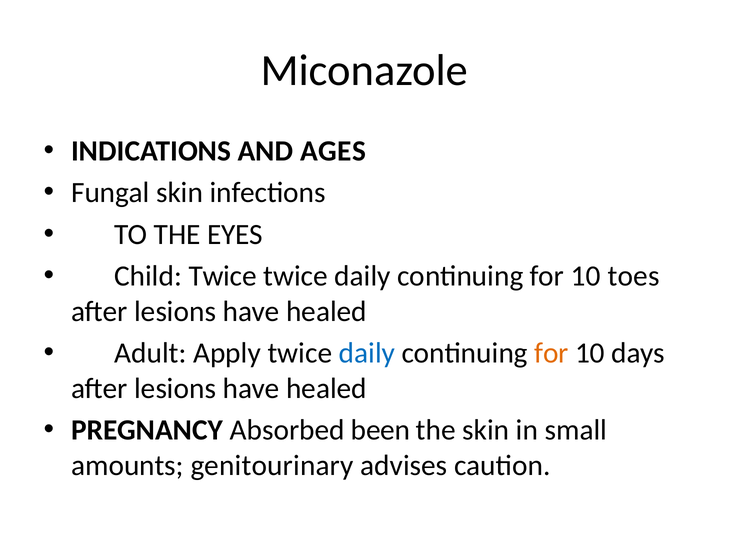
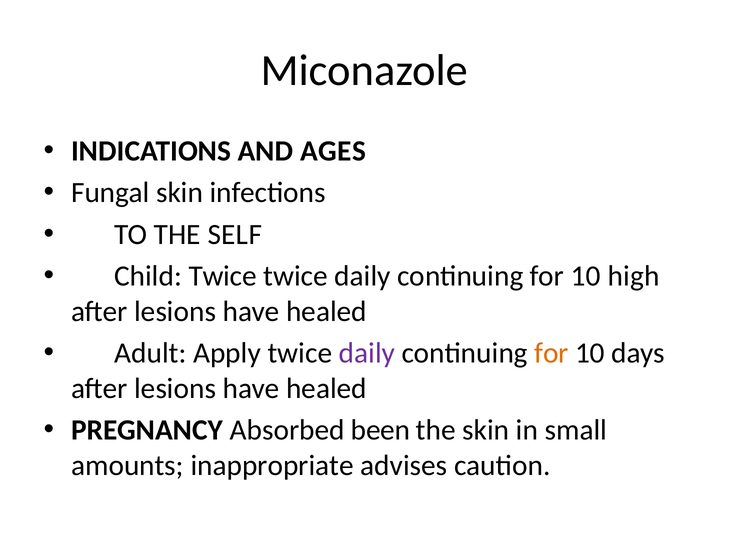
EYES: EYES -> SELF
toes: toes -> high
daily at (367, 353) colour: blue -> purple
genitourinary: genitourinary -> inappropriate
